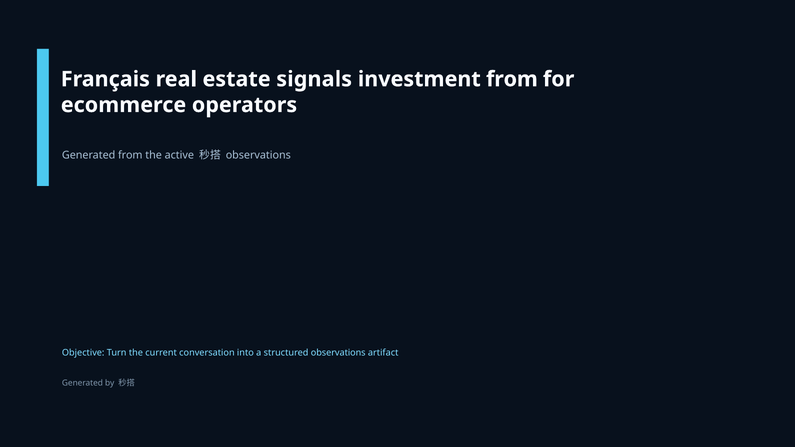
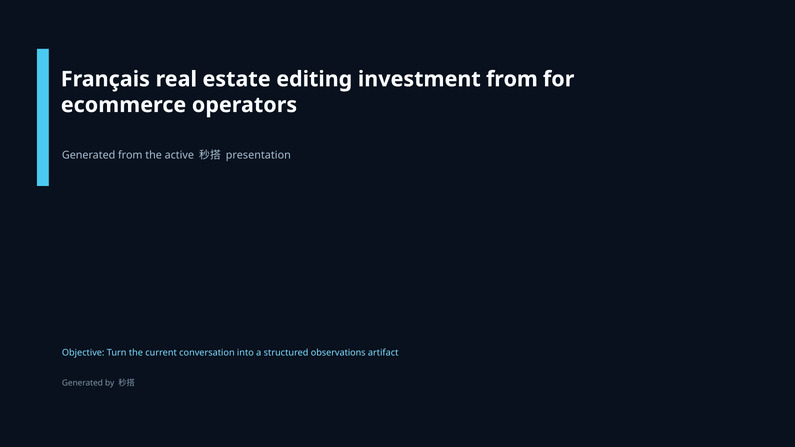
signals: signals -> editing
observations at (258, 155): observations -> presentation
